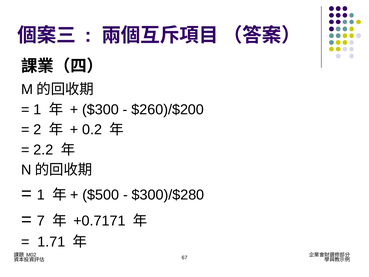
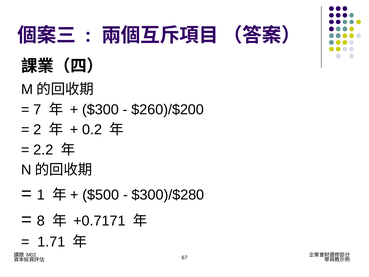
1 at (37, 109): 1 -> 7
7: 7 -> 8
